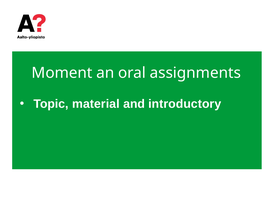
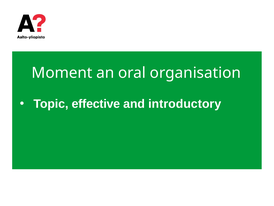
assignments: assignments -> organisation
material: material -> effective
